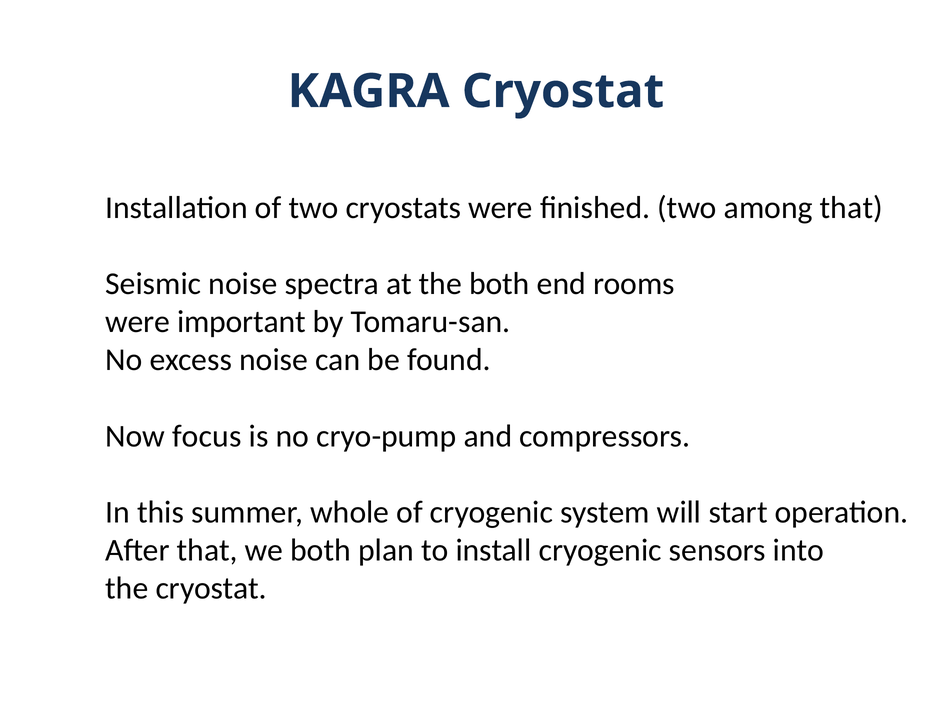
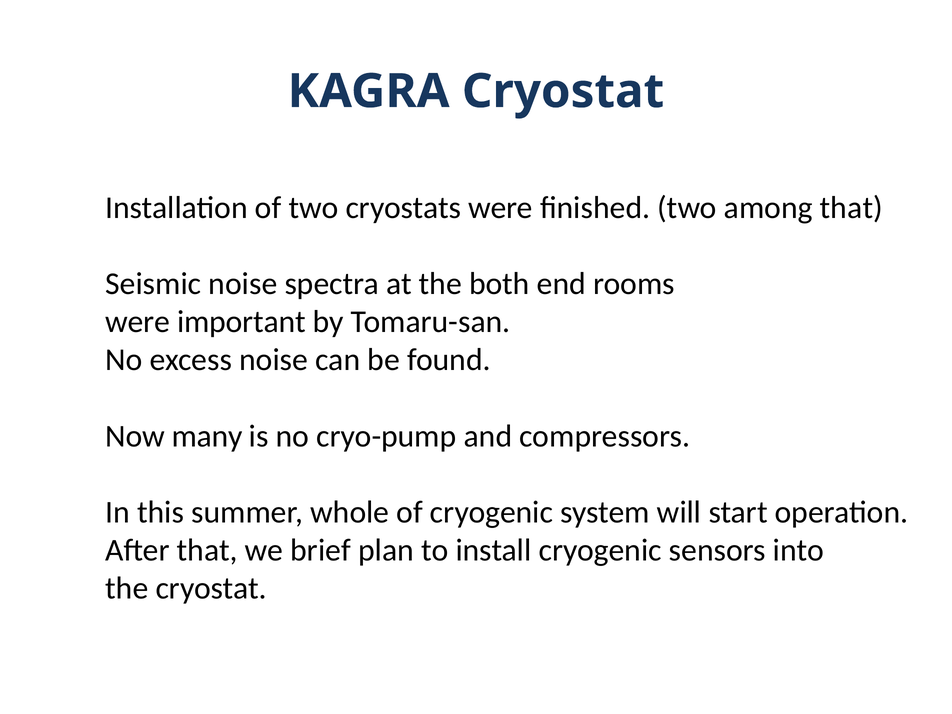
focus: focus -> many
we both: both -> brief
